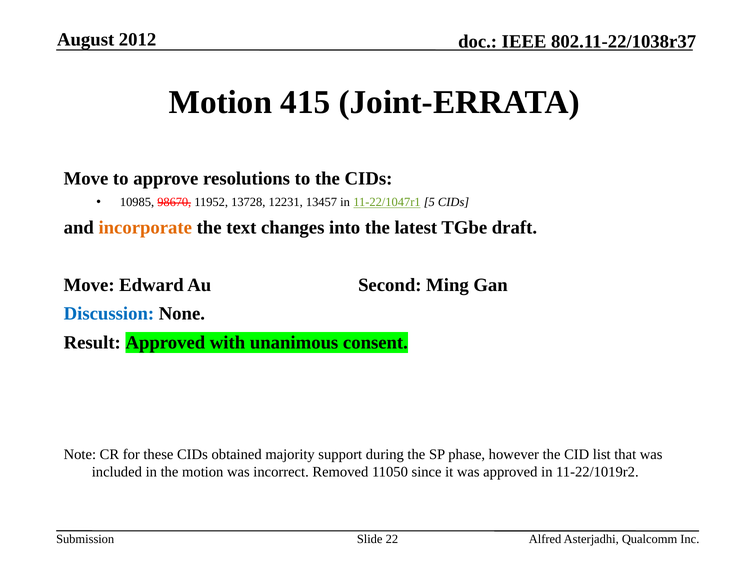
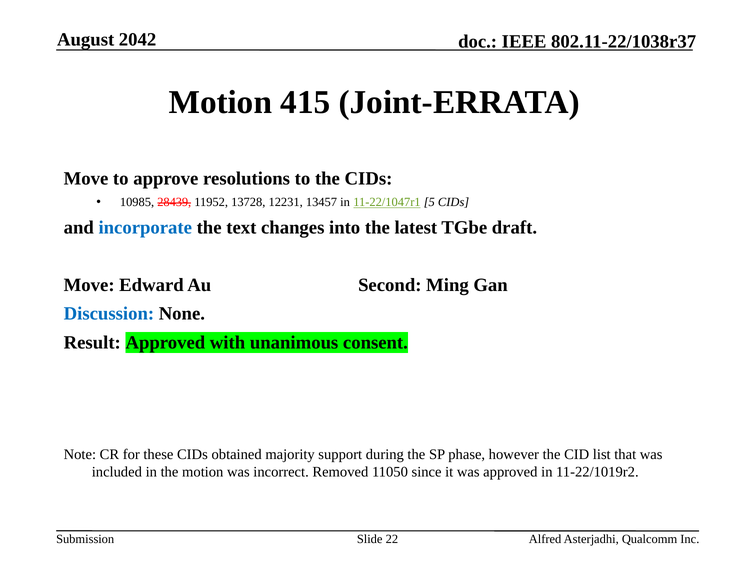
2012: 2012 -> 2042
98670: 98670 -> 28439
incorporate colour: orange -> blue
